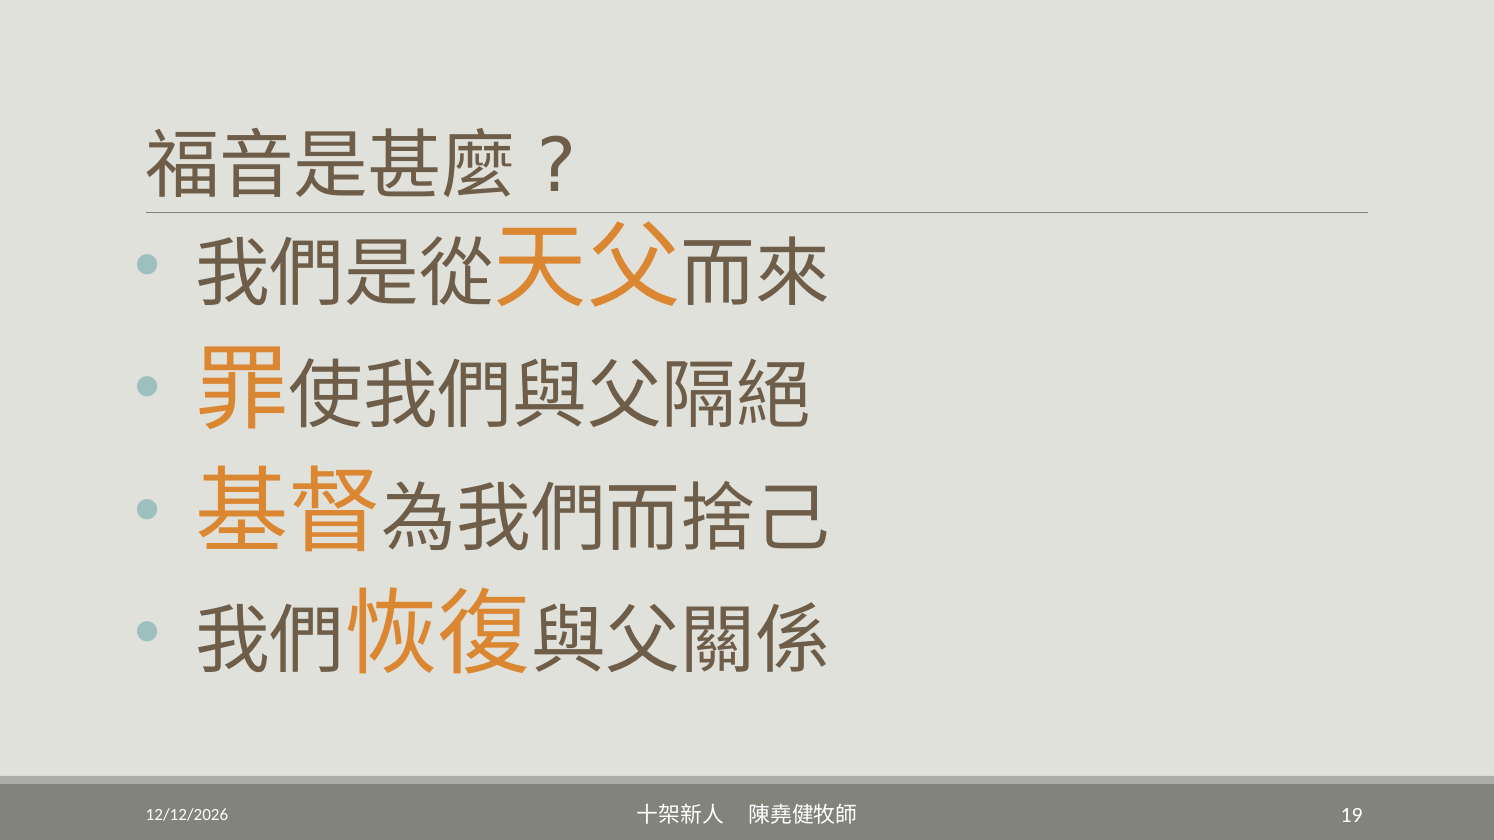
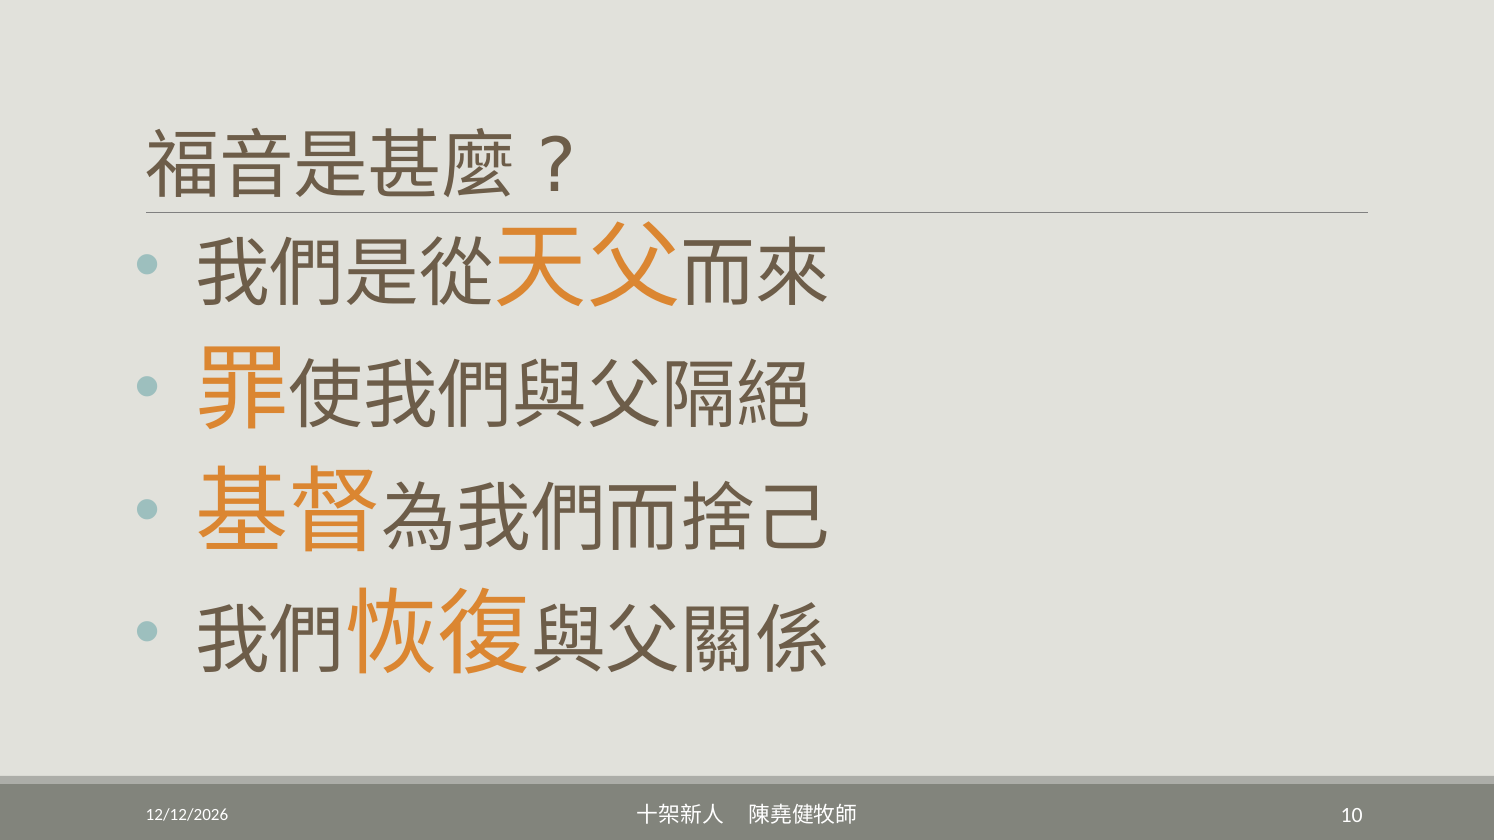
19: 19 -> 10
